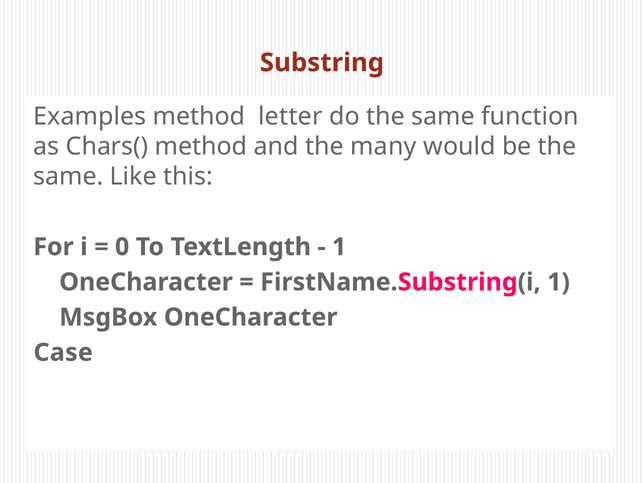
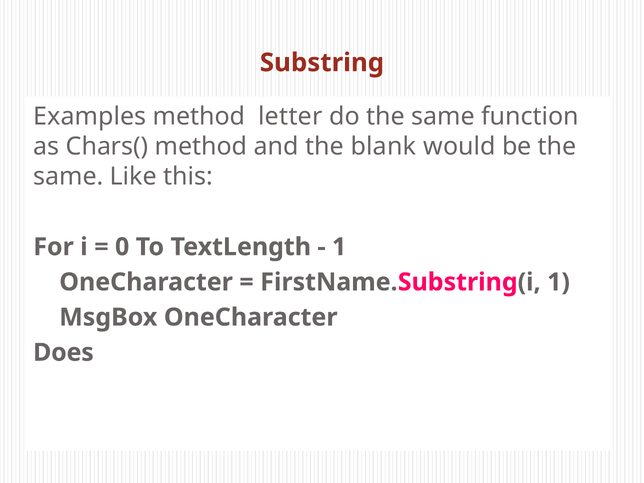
many: many -> blank
Case: Case -> Does
